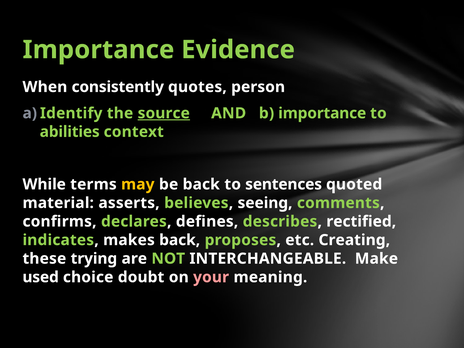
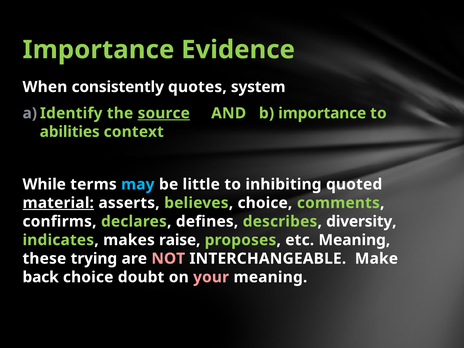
person: person -> system
may colour: yellow -> light blue
be back: back -> little
sentences: sentences -> inhibiting
material underline: none -> present
believes seeing: seeing -> choice
rectified: rectified -> diversity
makes back: back -> raise
etc Creating: Creating -> Meaning
NOT colour: light green -> pink
used: used -> back
